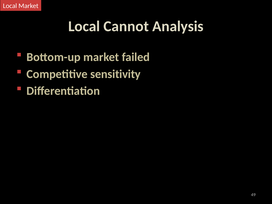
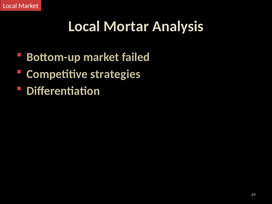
Cannot: Cannot -> Mortar
sensitivity: sensitivity -> strategies
